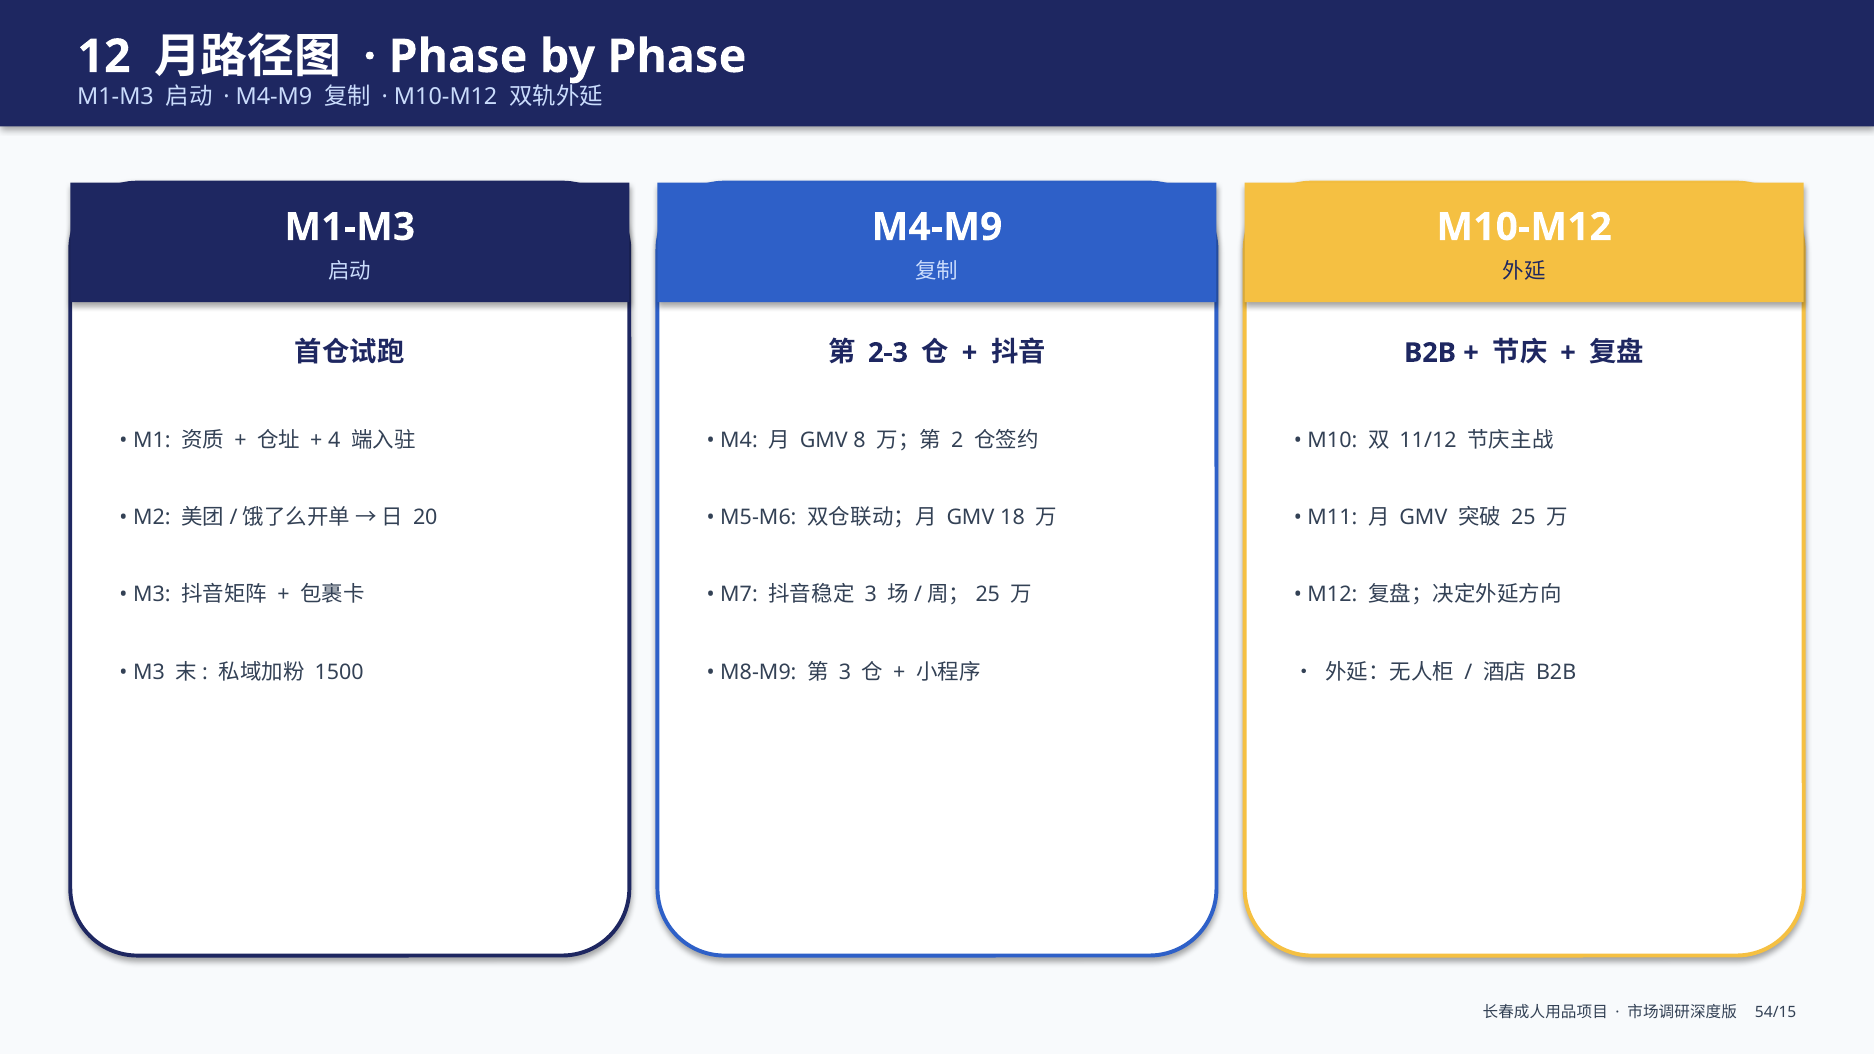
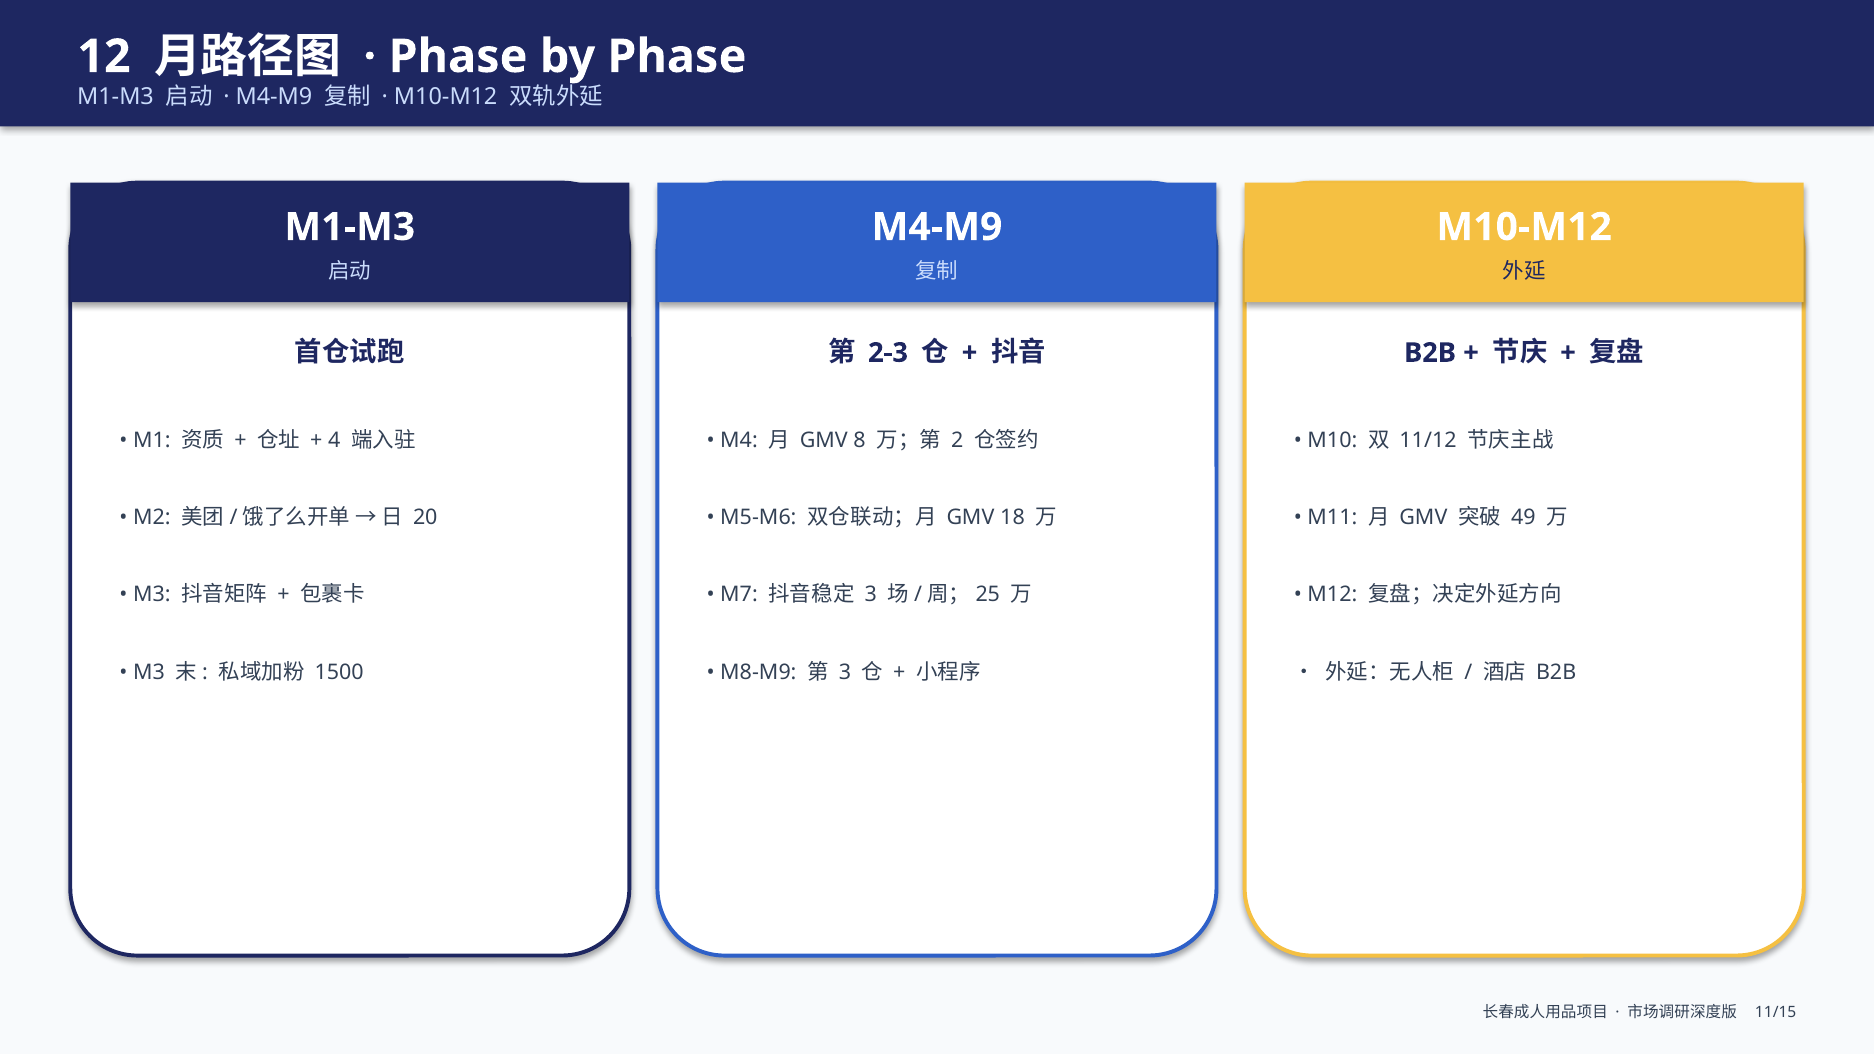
25: 25 -> 49
54/15: 54/15 -> 11/15
